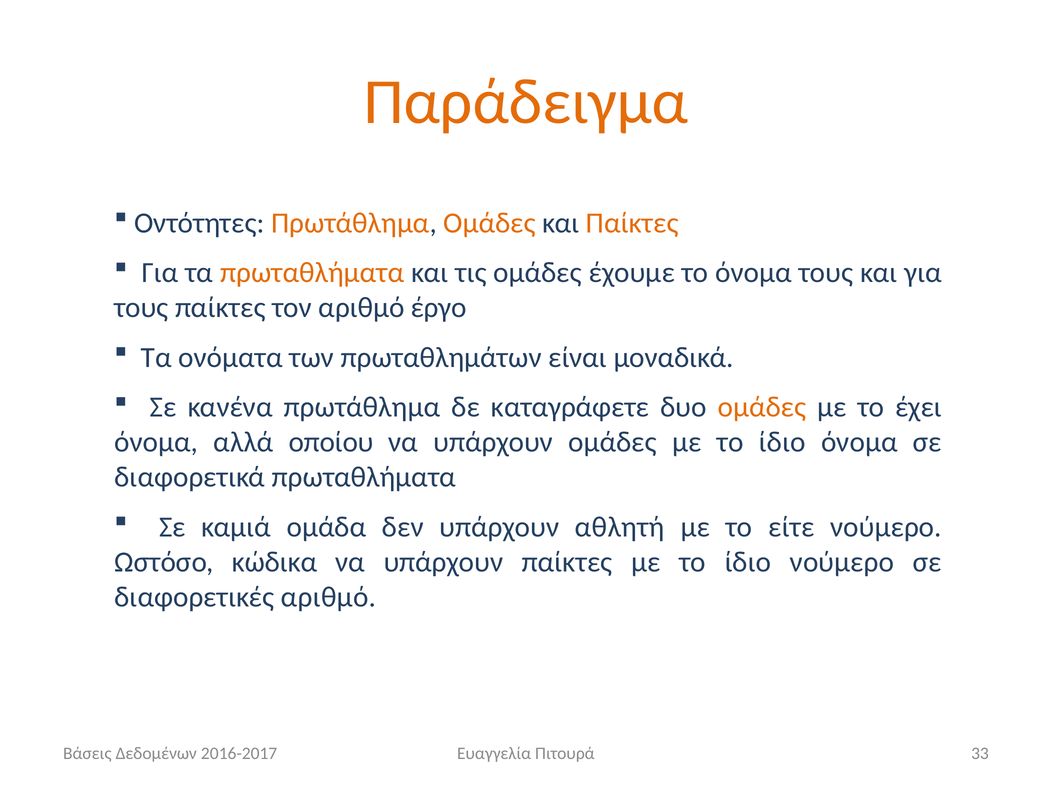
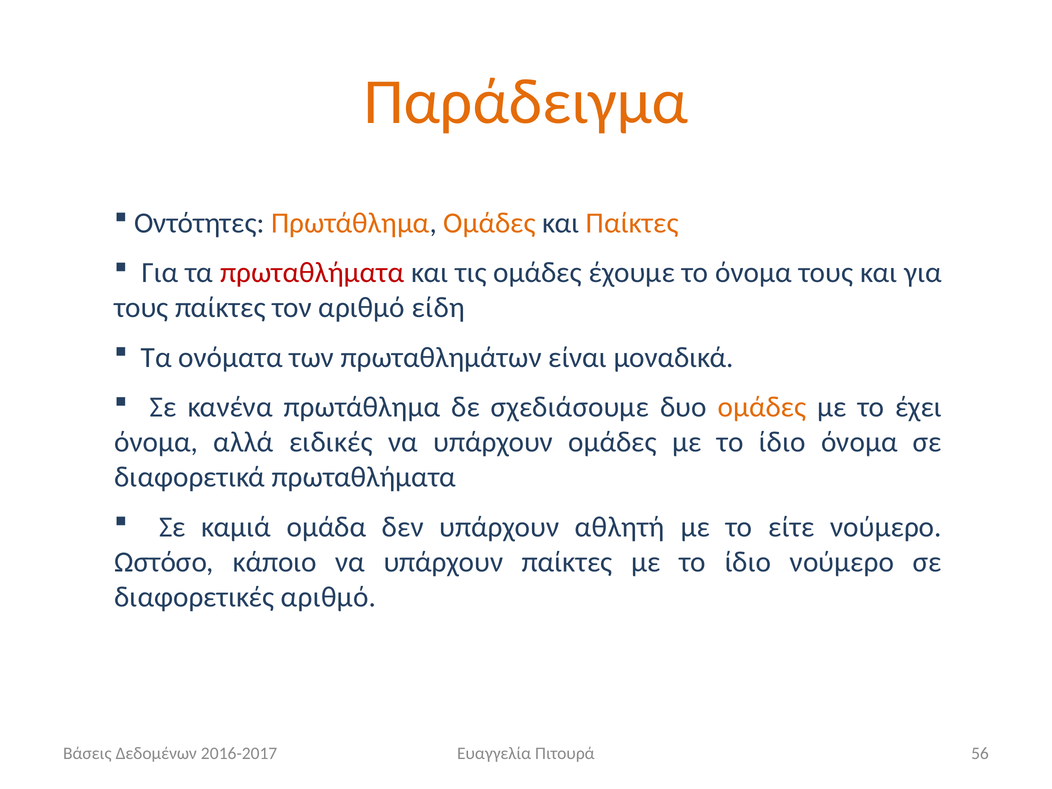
πρωταθλήματα at (312, 273) colour: orange -> red
έργο: έργο -> είδη
καταγράφετε: καταγράφετε -> σχεδιάσουμε
οποίου: οποίου -> ειδικές
κώδικα: κώδικα -> κάποιο
33: 33 -> 56
